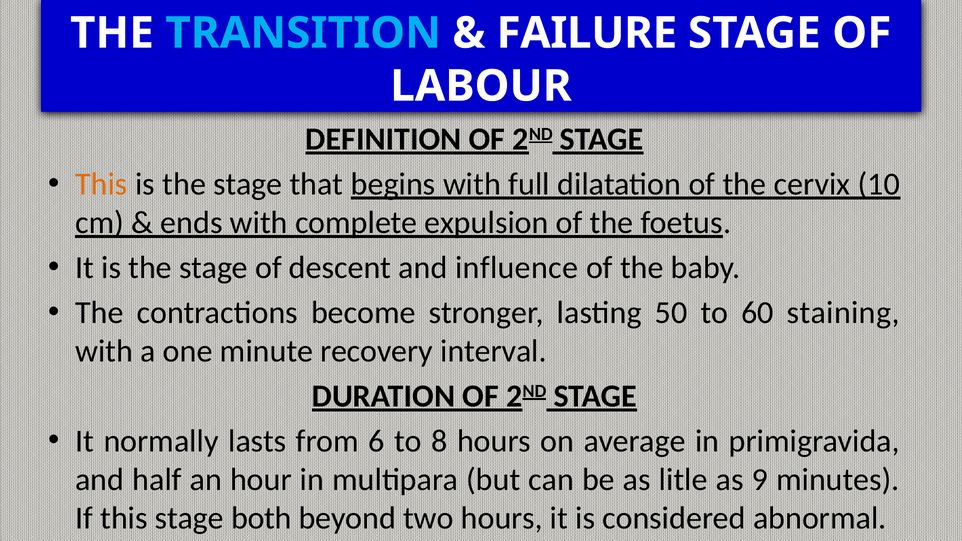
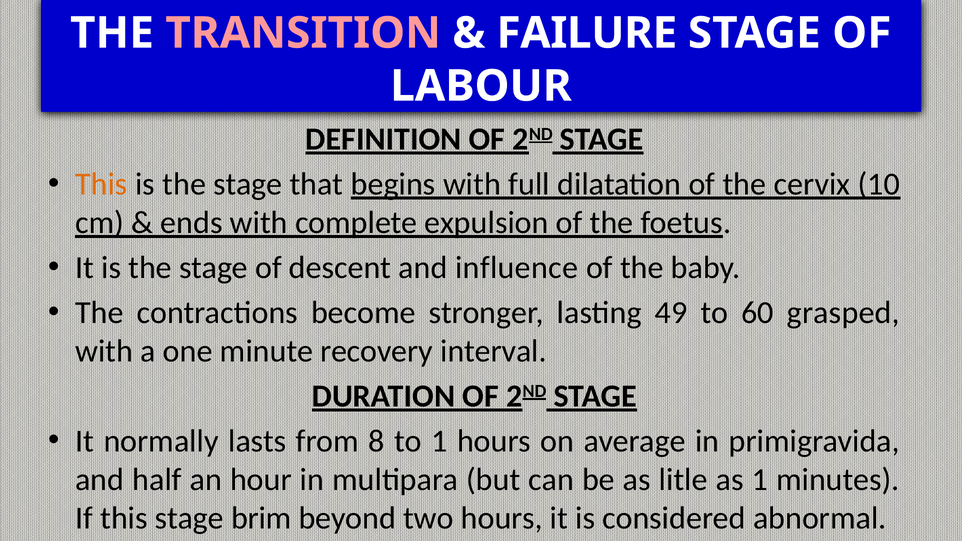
TRANSITION colour: light blue -> pink
50: 50 -> 49
staining: staining -> grasped
6: 6 -> 8
to 8: 8 -> 1
as 9: 9 -> 1
both: both -> brim
